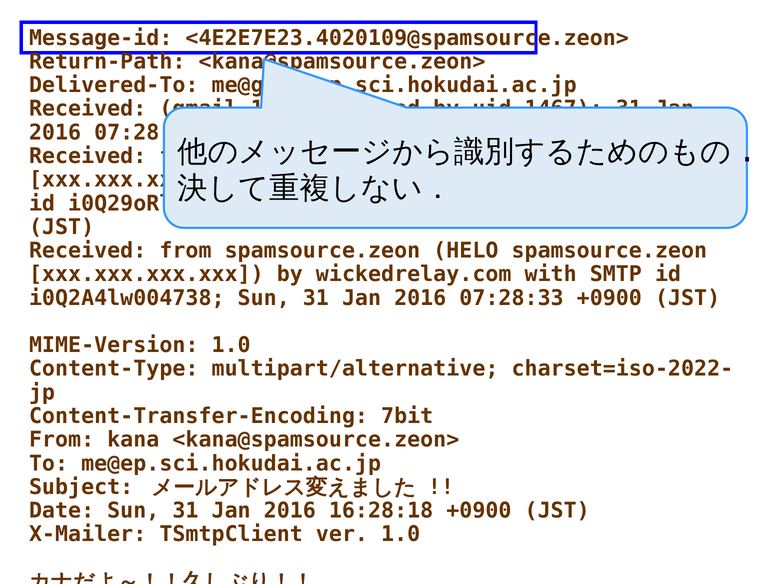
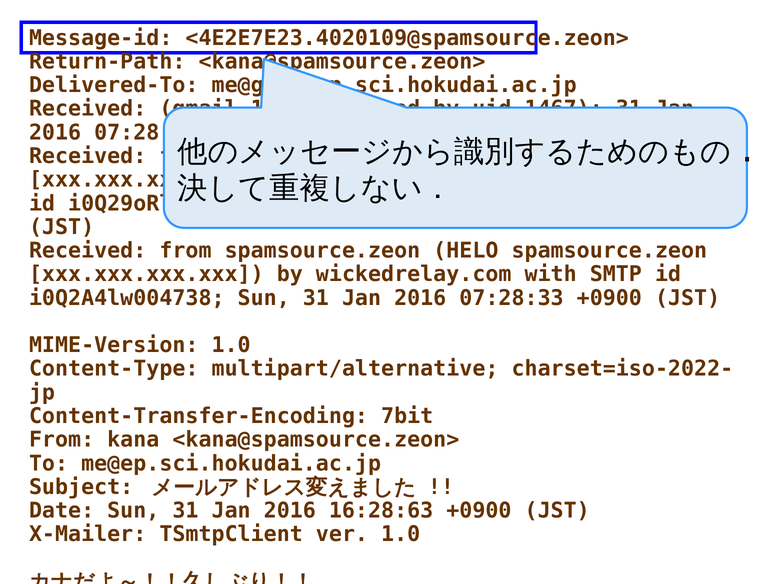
16:28:18: 16:28:18 -> 16:28:63
